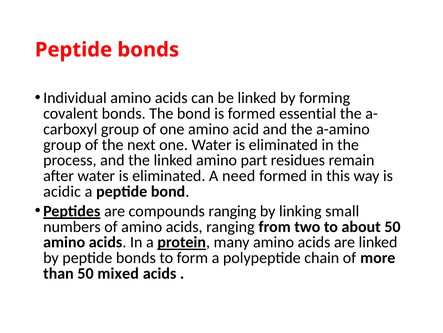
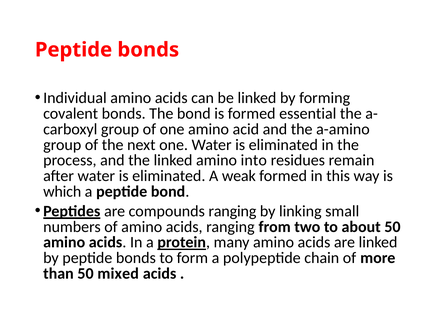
part: part -> into
need: need -> weak
acidic: acidic -> which
